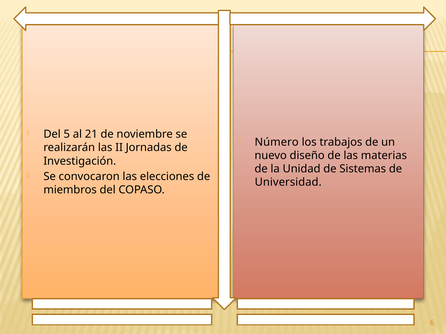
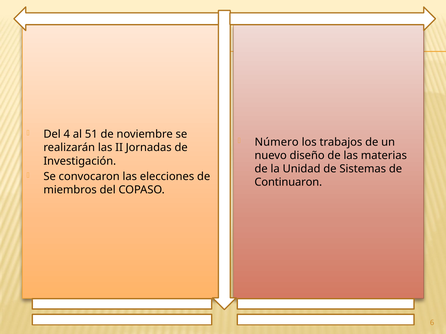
5: 5 -> 4
21: 21 -> 51
Universidad: Universidad -> Continuaron
